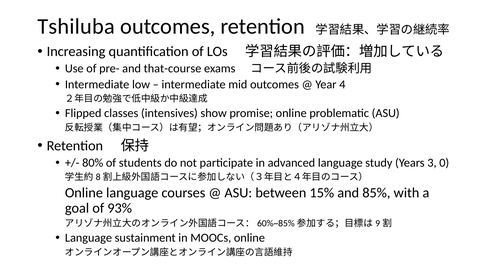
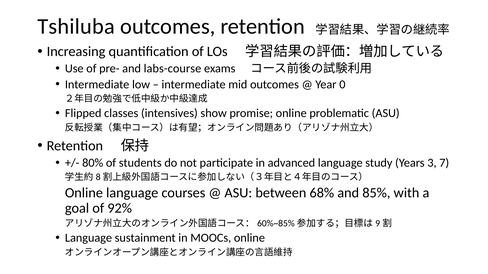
that-course: that-course -> labs-course
4: 4 -> 0
0: 0 -> 7
15%: 15% -> 68%
93%: 93% -> 92%
